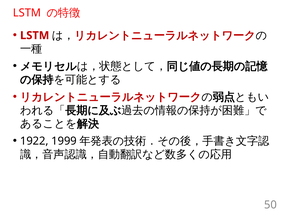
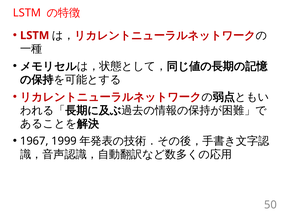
1922: 1922 -> 1967
